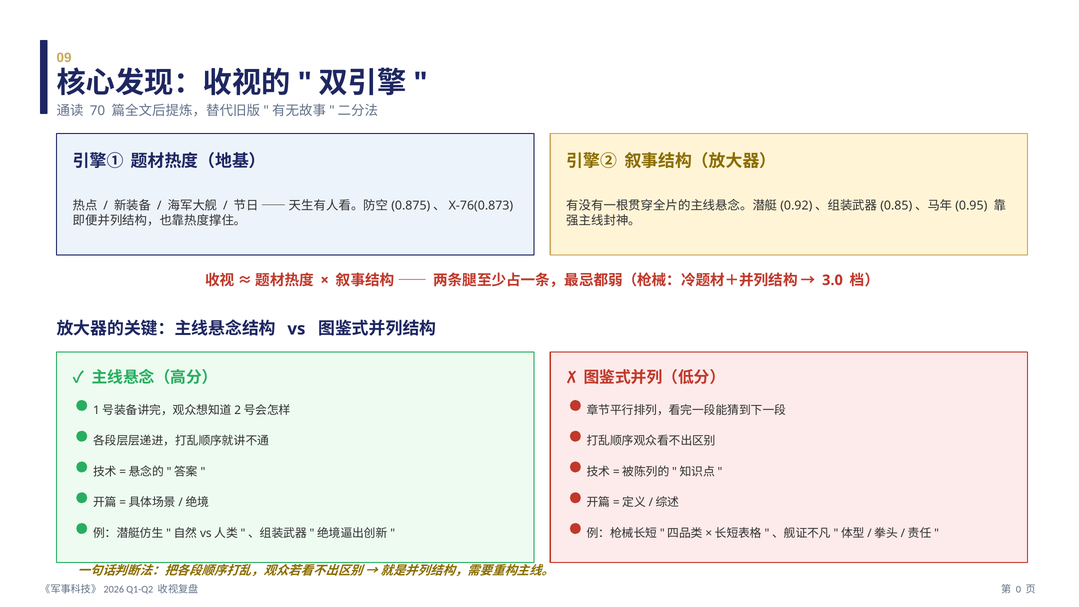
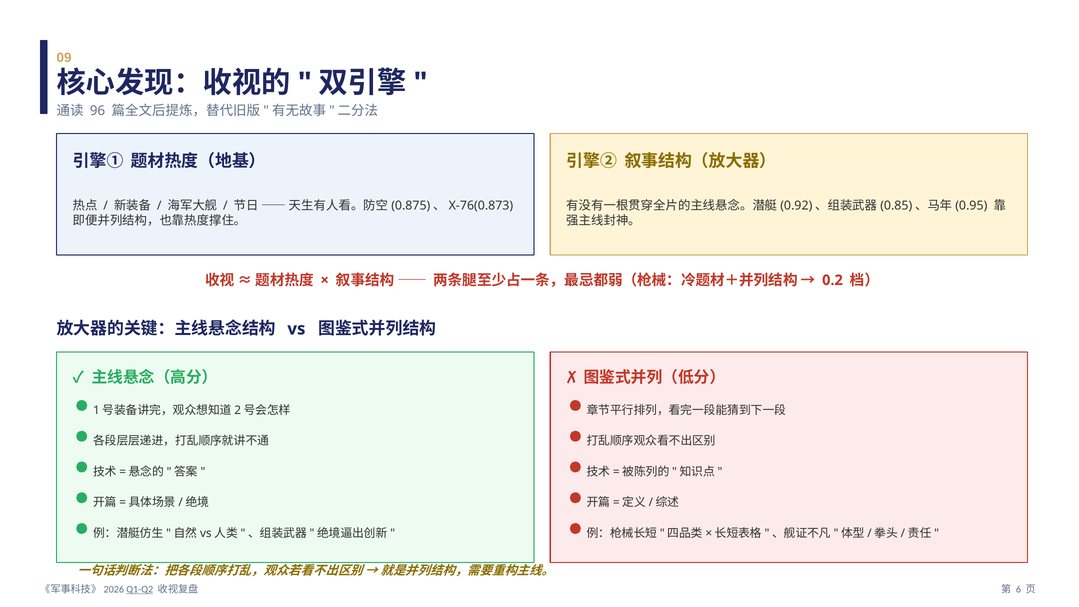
70: 70 -> 96
3.0: 3.0 -> 0.2
Q1-Q2 underline: none -> present
0: 0 -> 6
